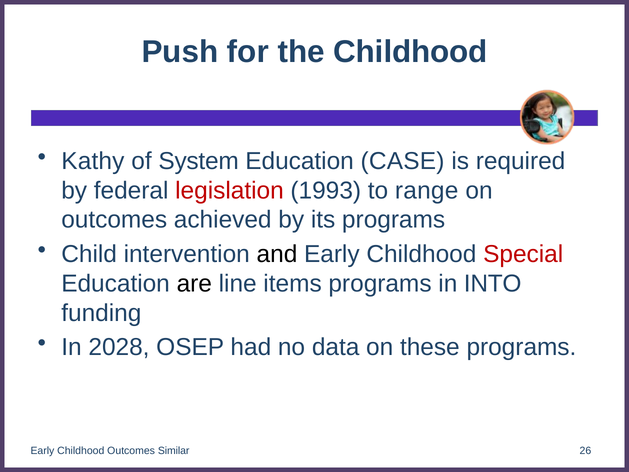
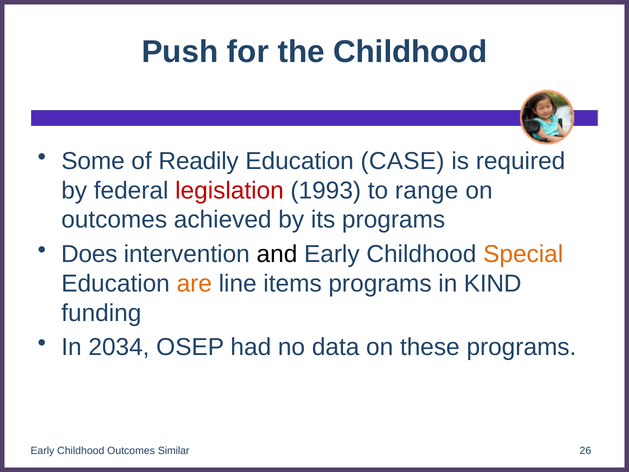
Kathy: Kathy -> Some
System: System -> Readily
Child: Child -> Does
Special colour: red -> orange
are colour: black -> orange
INTO: INTO -> KIND
2028: 2028 -> 2034
